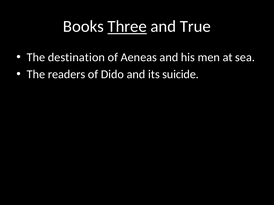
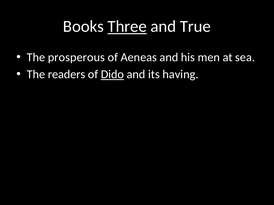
destination: destination -> prosperous
Dido underline: none -> present
suicide: suicide -> having
